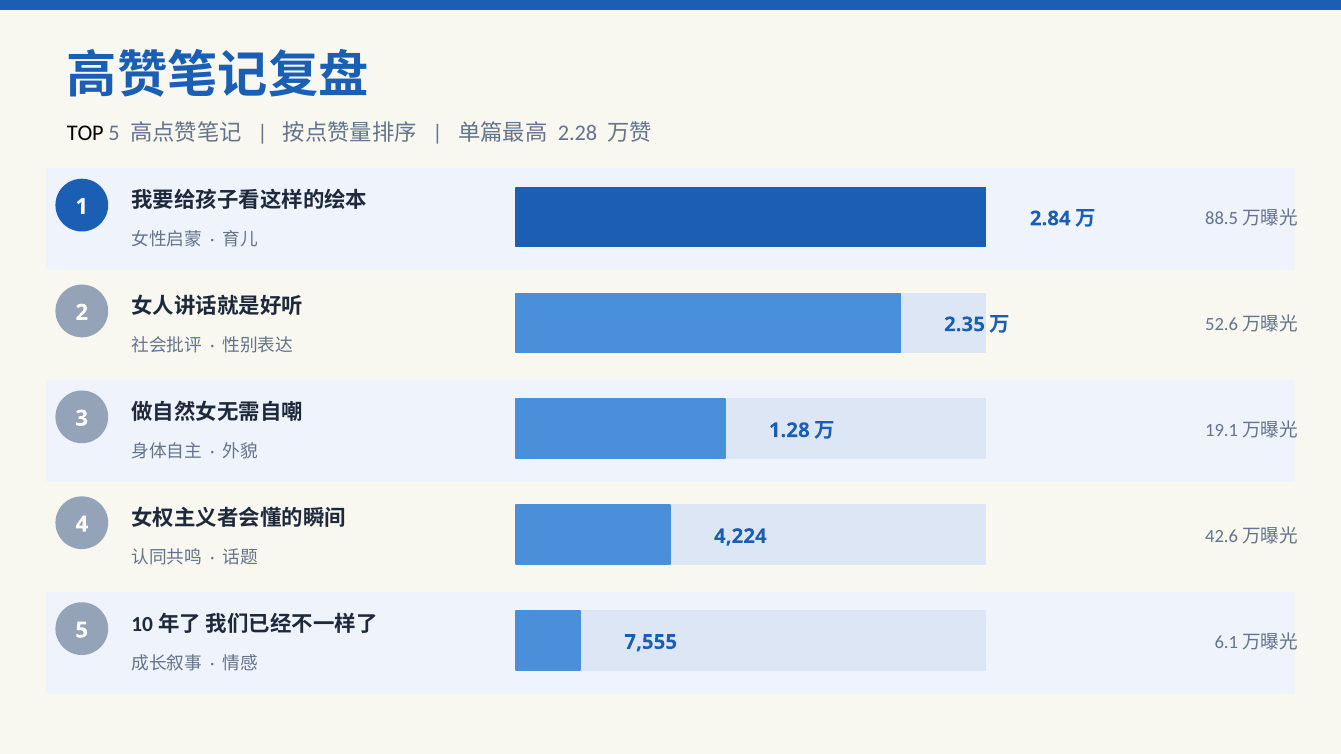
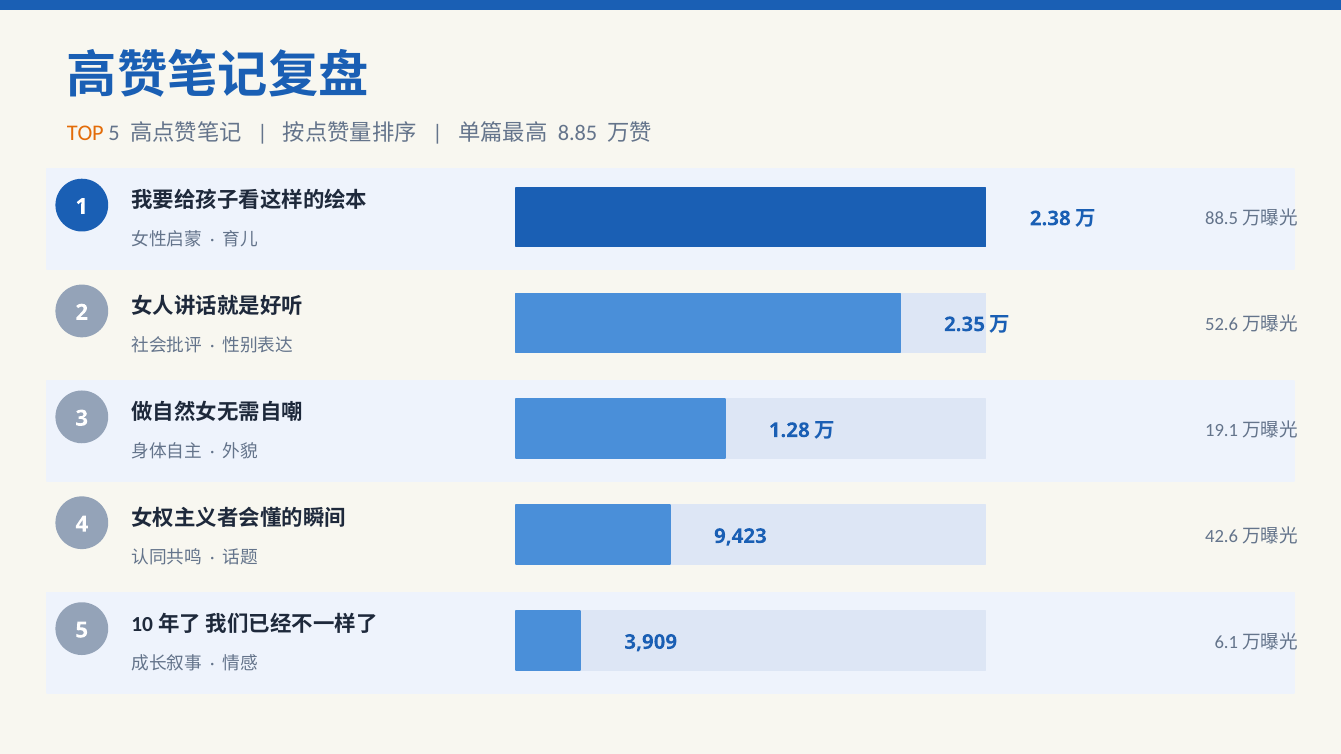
TOP colour: black -> orange
2.28: 2.28 -> 8.85
2.84: 2.84 -> 2.38
4,224: 4,224 -> 9,423
7,555: 7,555 -> 3,909
